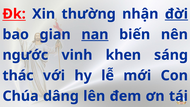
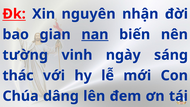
thường: thường -> nguyên
đời underline: present -> none
ngước: ngước -> tường
khen: khen -> ngày
